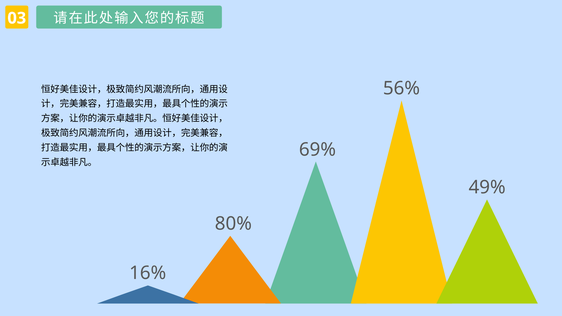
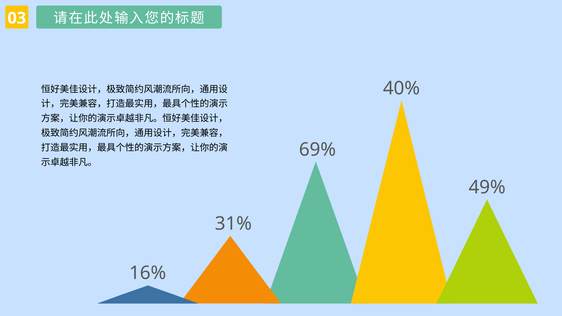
56%: 56% -> 40%
80%: 80% -> 31%
